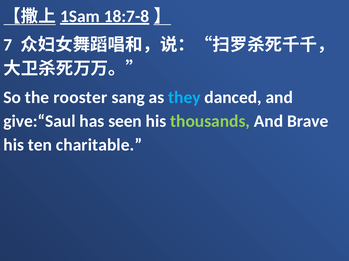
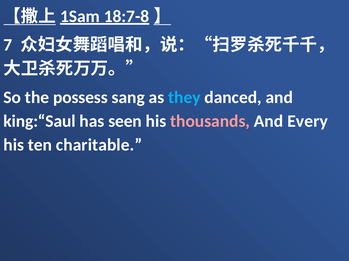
rooster: rooster -> possess
give:“Saul: give:“Saul -> king:“Saul
thousands colour: light green -> pink
Brave: Brave -> Every
